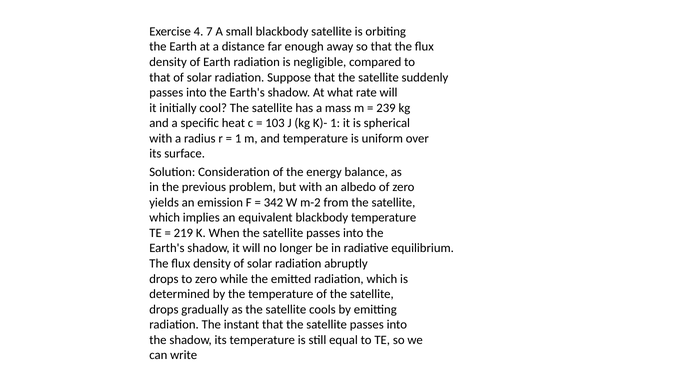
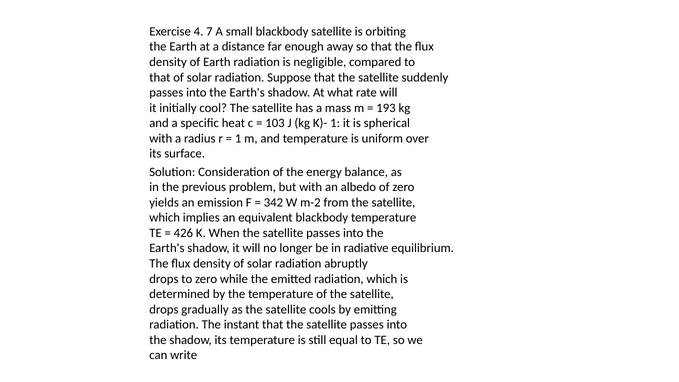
239: 239 -> 193
219: 219 -> 426
